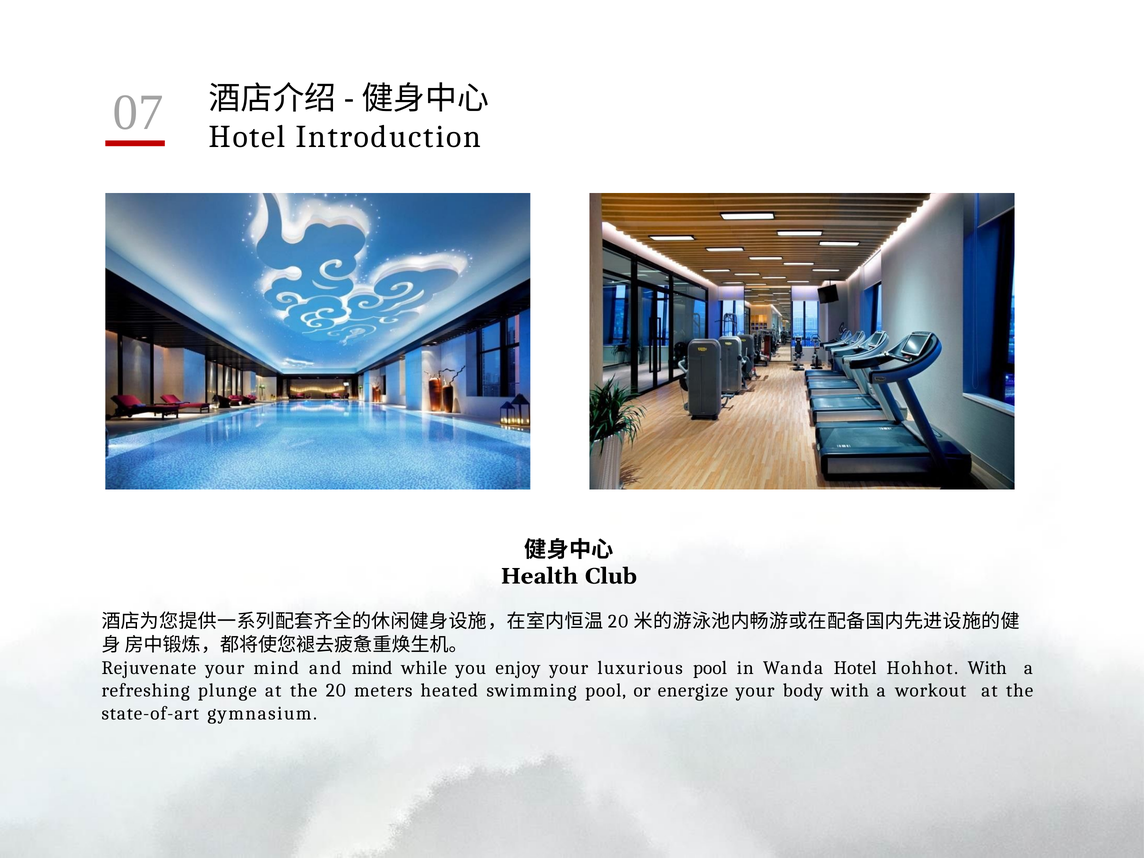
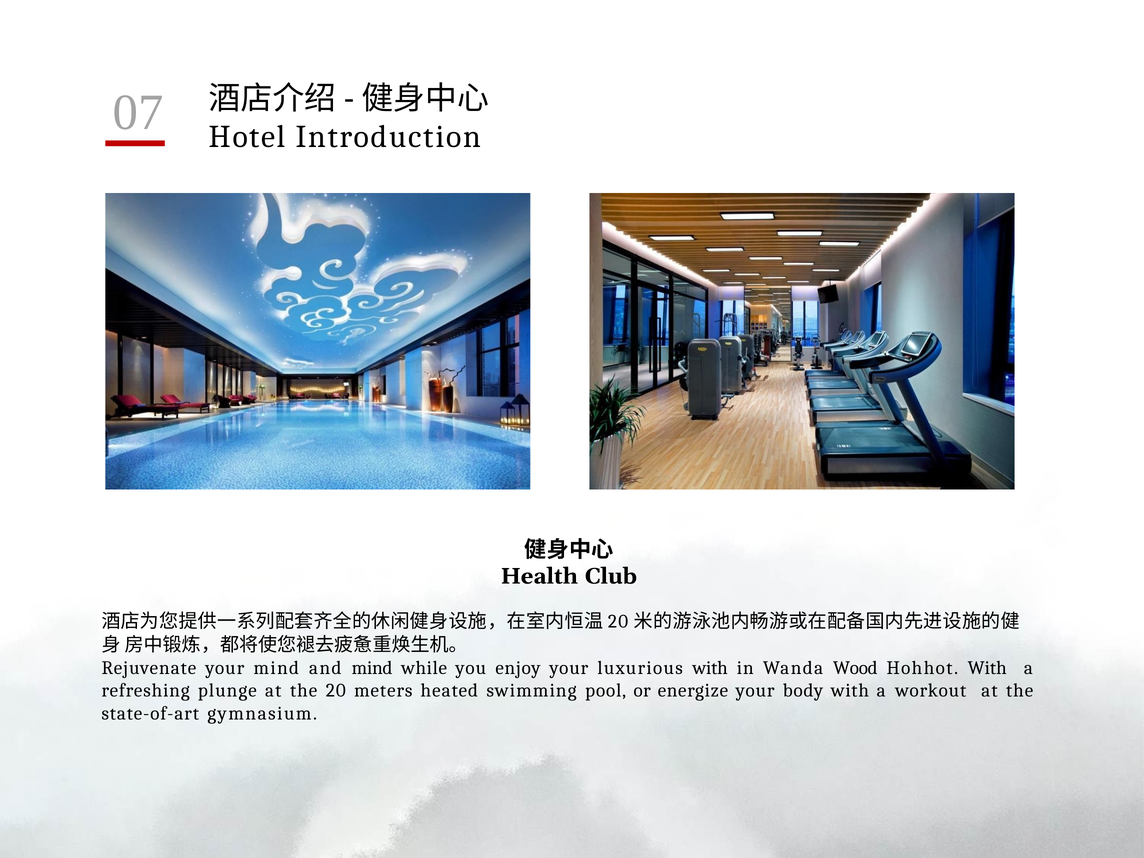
luxurious pool: pool -> with
Wanda Hotel: Hotel -> Wood
